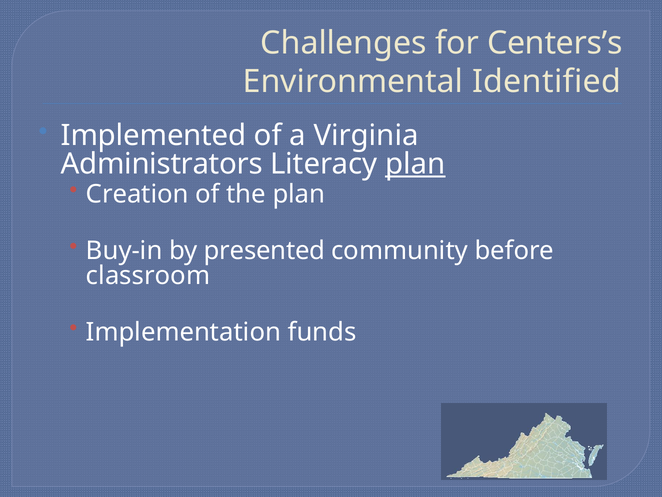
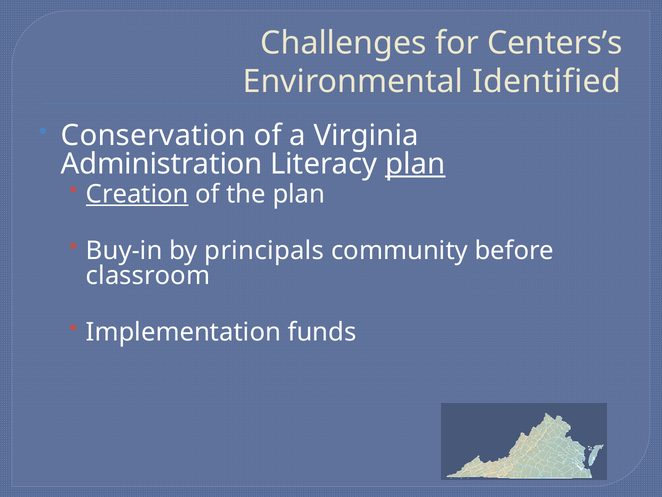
Implemented: Implemented -> Conservation
Administrators: Administrators -> Administration
Creation underline: none -> present
presented: presented -> principals
